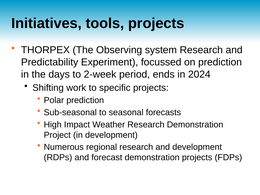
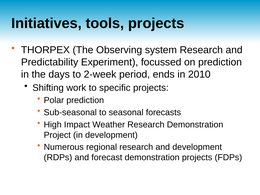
2024: 2024 -> 2010
